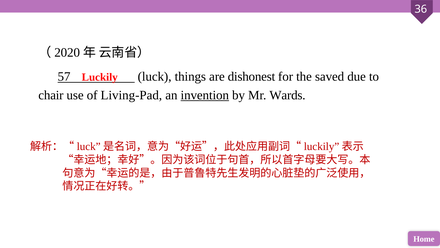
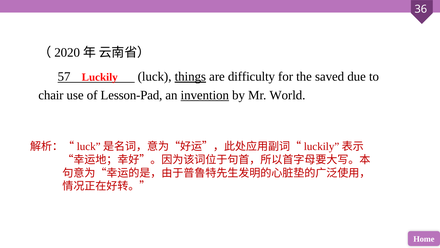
things underline: none -> present
dishonest: dishonest -> difficulty
Living-Pad: Living-Pad -> Lesson-Pad
Wards: Wards -> World
